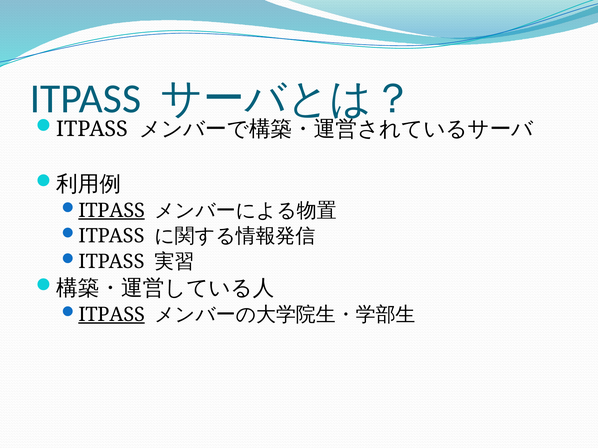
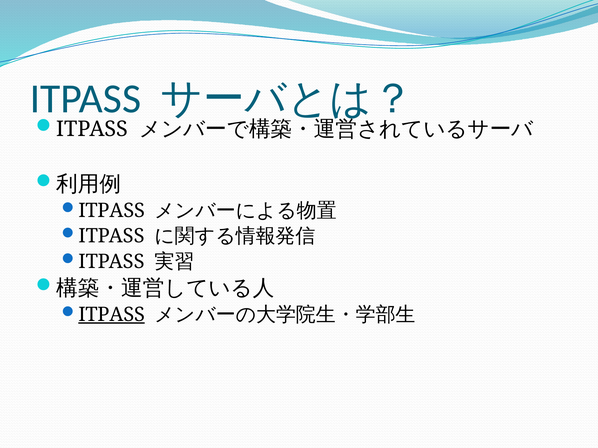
ITPASS at (112, 211) underline: present -> none
